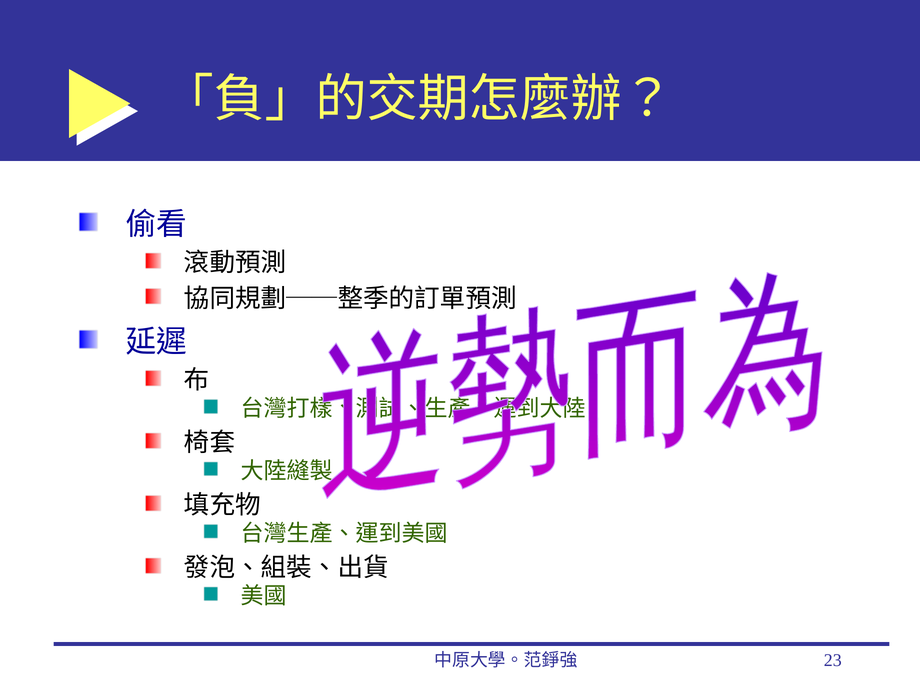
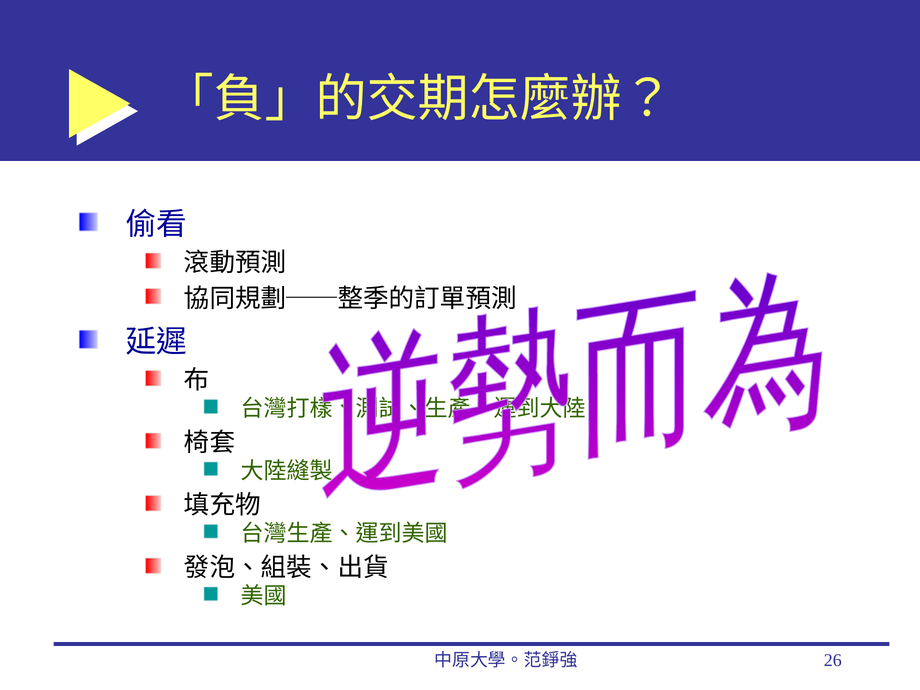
23: 23 -> 26
